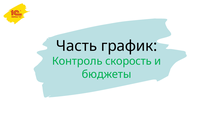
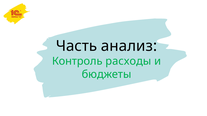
график: график -> анализ
скорость: скорость -> расходы
